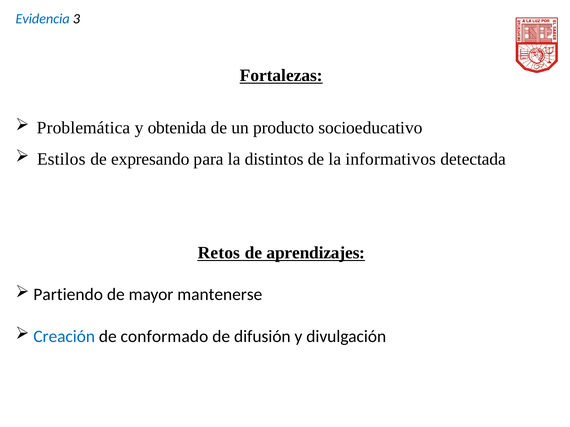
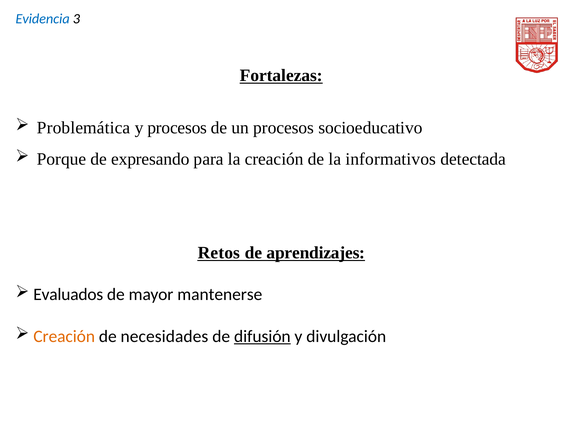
y obtenida: obtenida -> procesos
un producto: producto -> procesos
Estilos: Estilos -> Porque
la distintos: distintos -> creación
Partiendo: Partiendo -> Evaluados
Creación at (64, 337) colour: blue -> orange
conformado: conformado -> necesidades
difusión underline: none -> present
